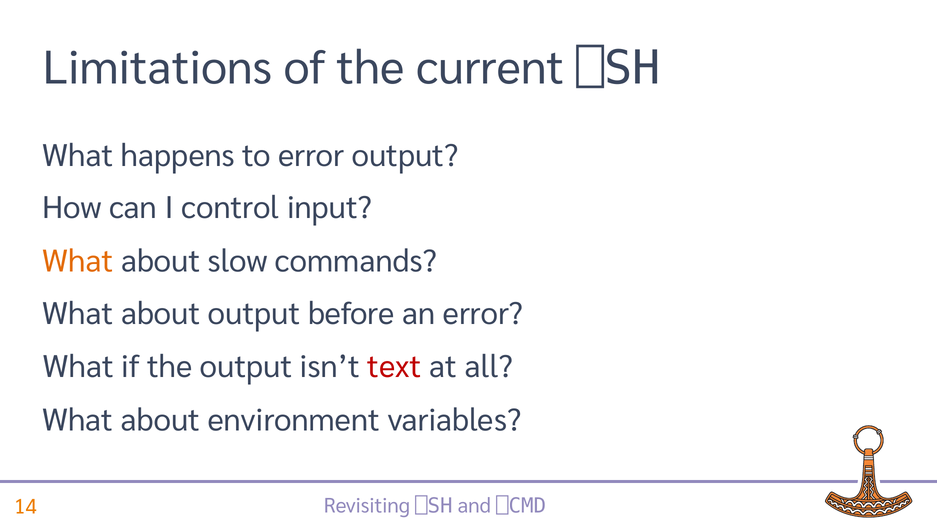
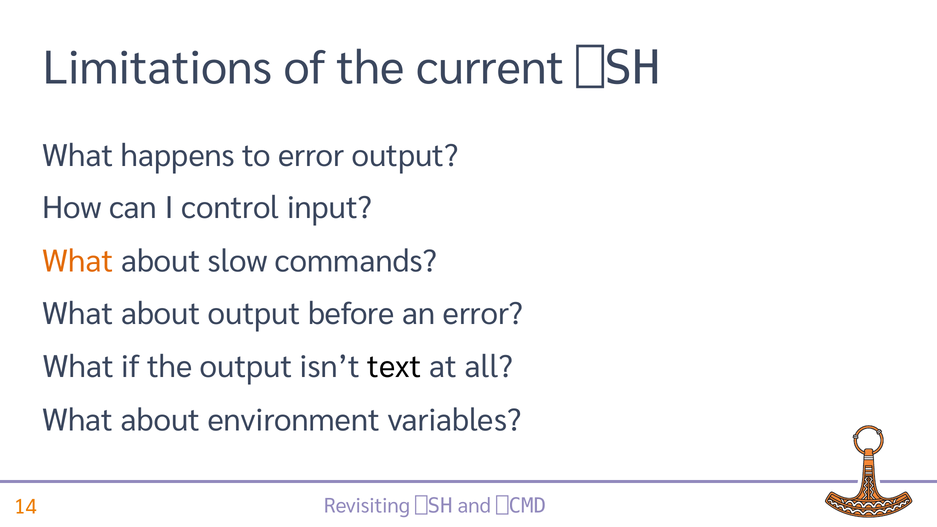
text colour: red -> black
